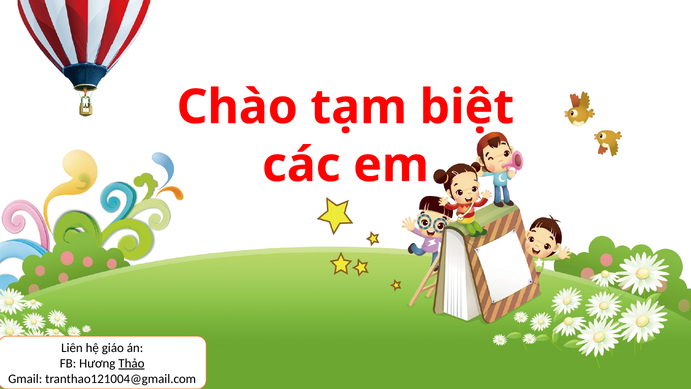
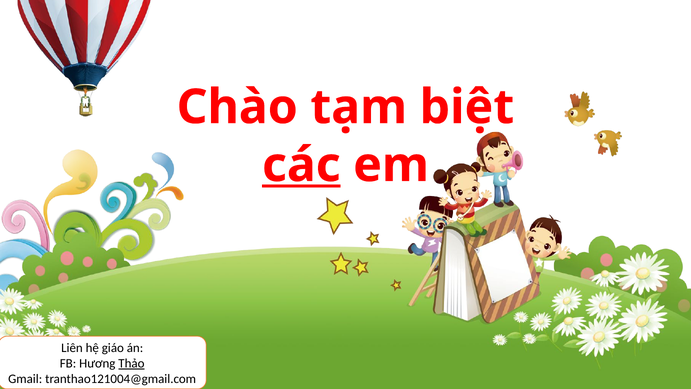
các underline: none -> present
